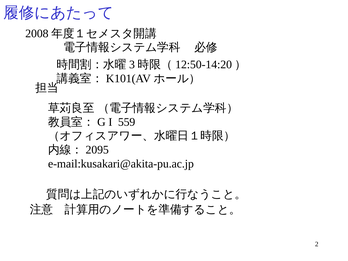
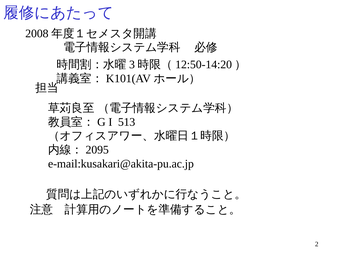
559: 559 -> 513
